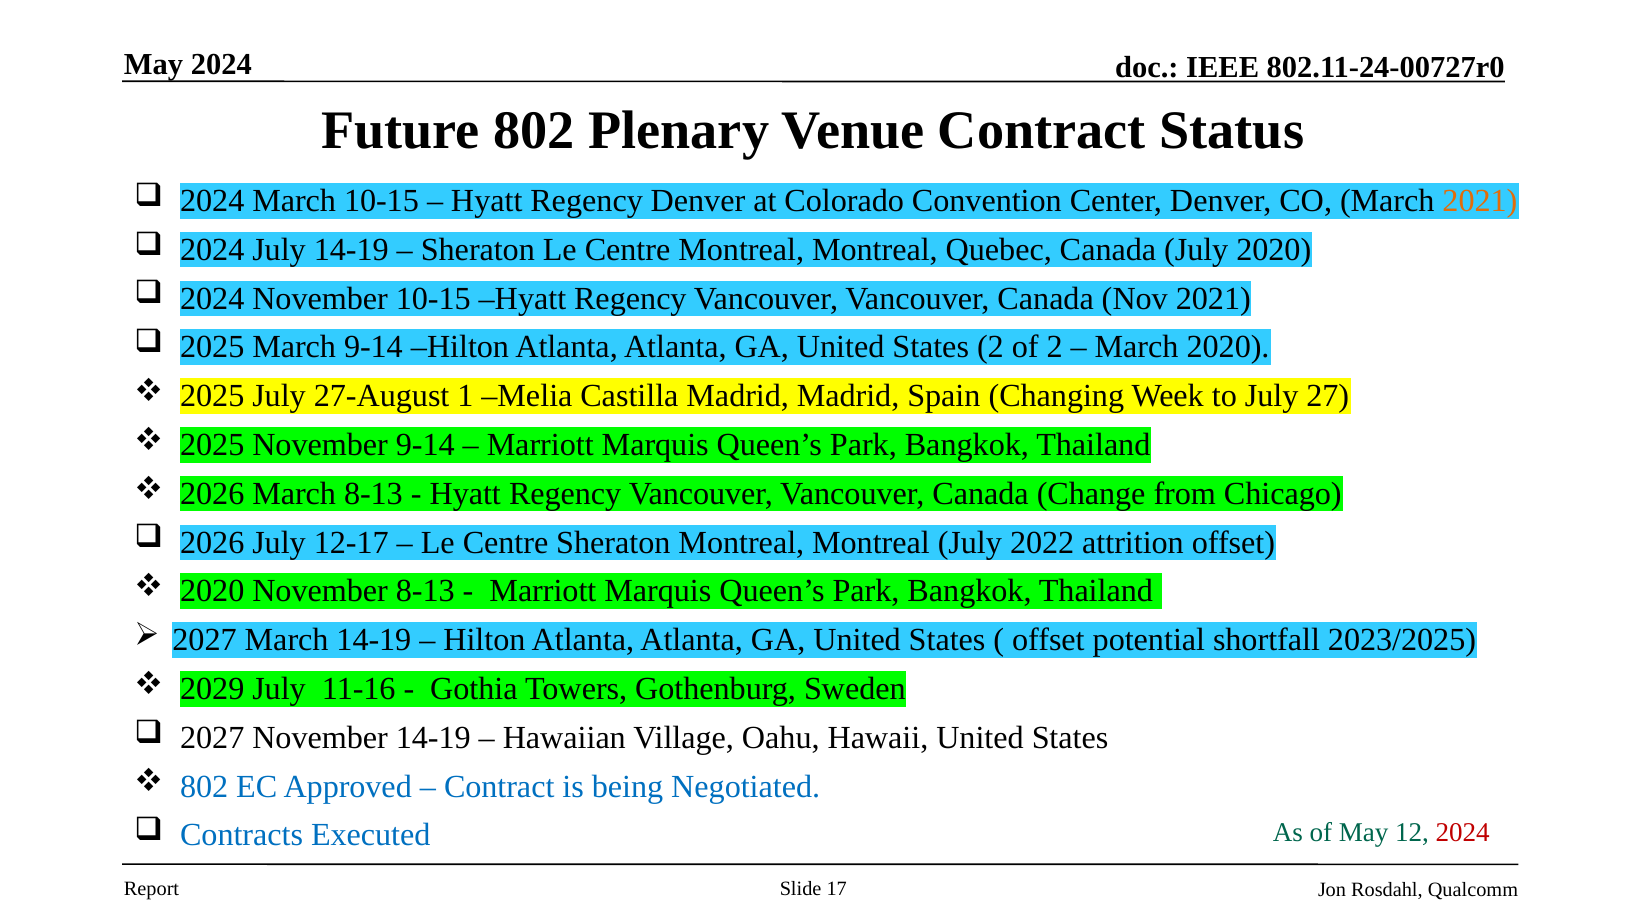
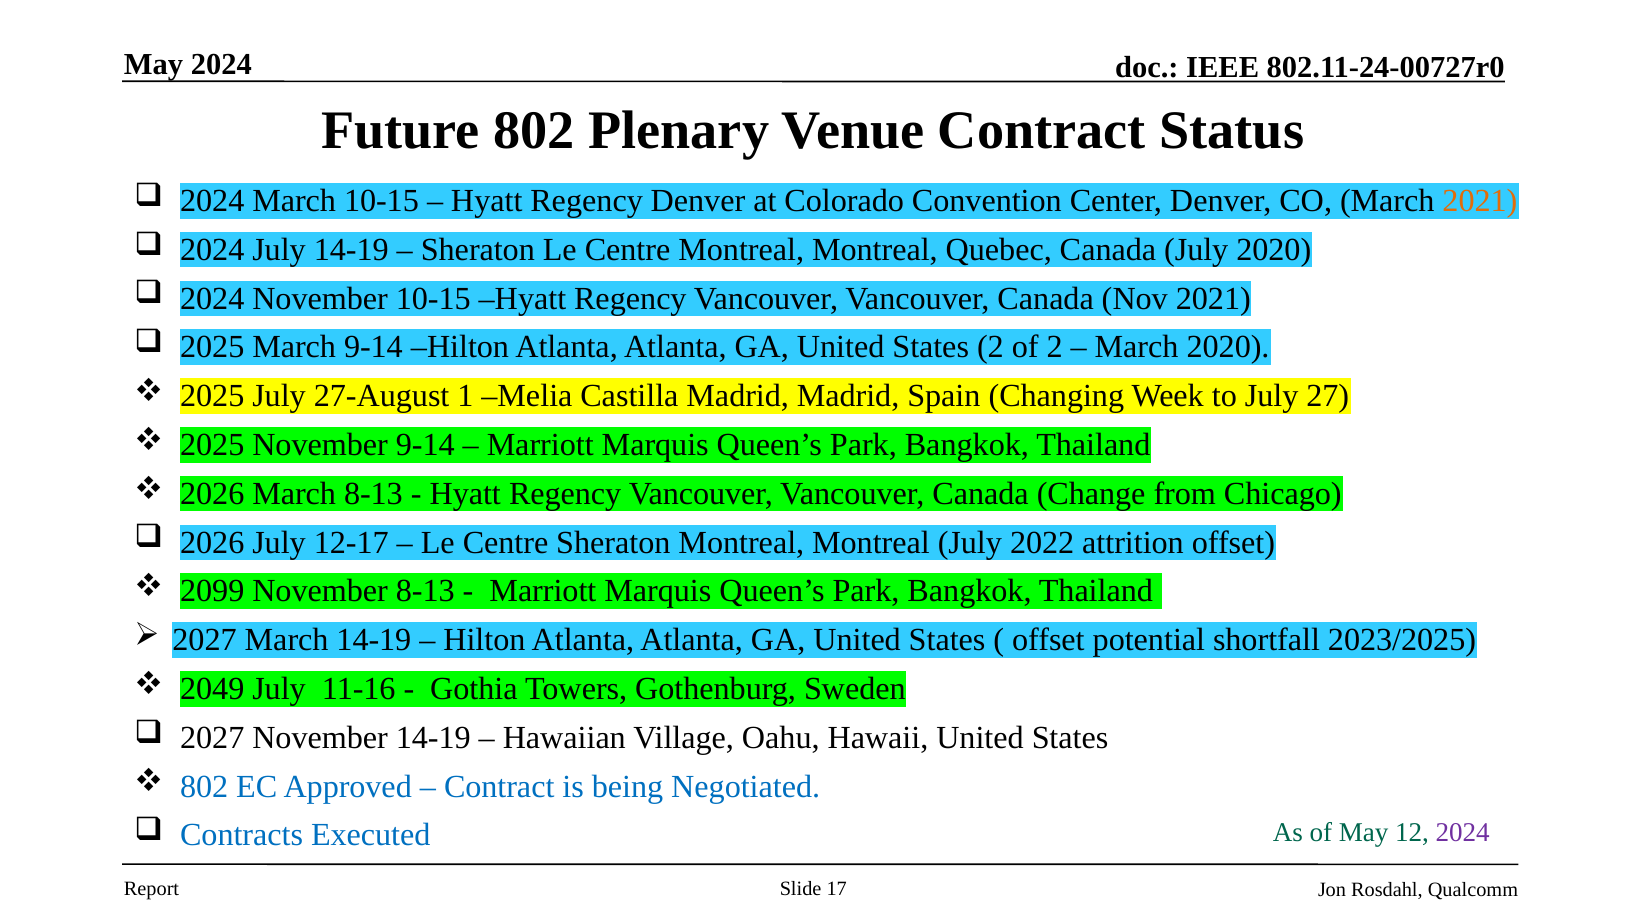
2020 at (212, 591): 2020 -> 2099
2029: 2029 -> 2049
2024 at (1463, 833) colour: red -> purple
